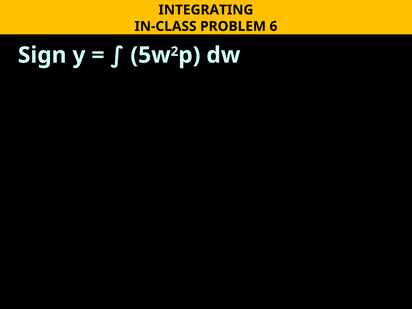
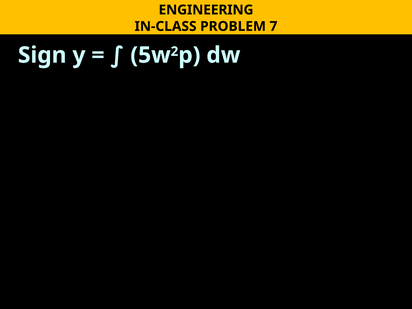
INTEGRATING: INTEGRATING -> ENGINEERING
6: 6 -> 7
